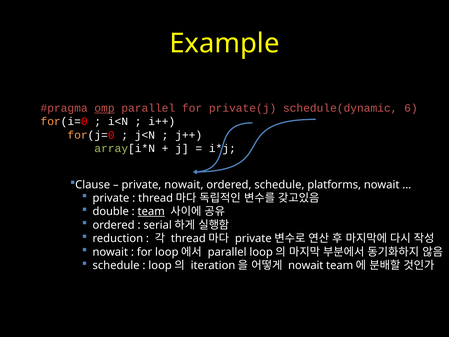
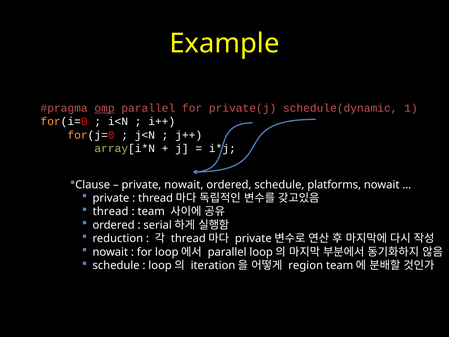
6: 6 -> 1
double: double -> thread
team underline: present -> none
nowait at (306, 265): nowait -> region
